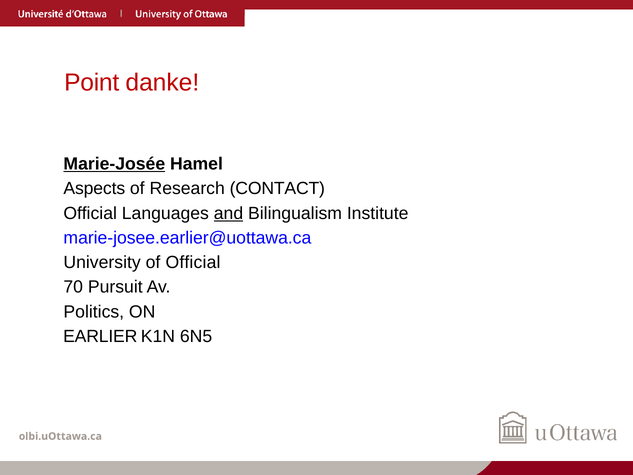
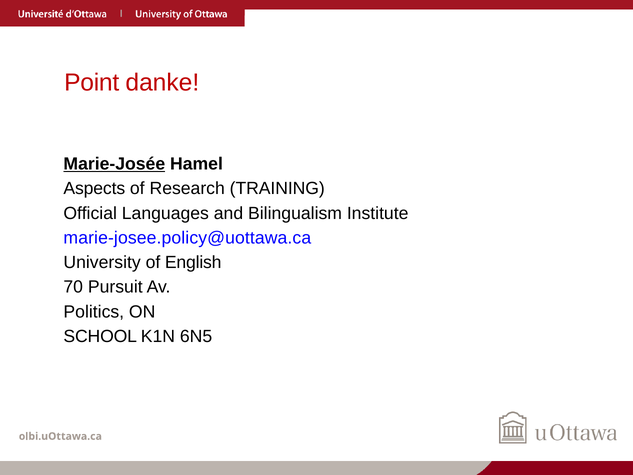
CONTACT: CONTACT -> TRAINING
and underline: present -> none
marie-josee.earlier@uottawa.ca: marie-josee.earlier@uottawa.ca -> marie-josee.policy@uottawa.ca
of Official: Official -> English
EARLIER: EARLIER -> SCHOOL
